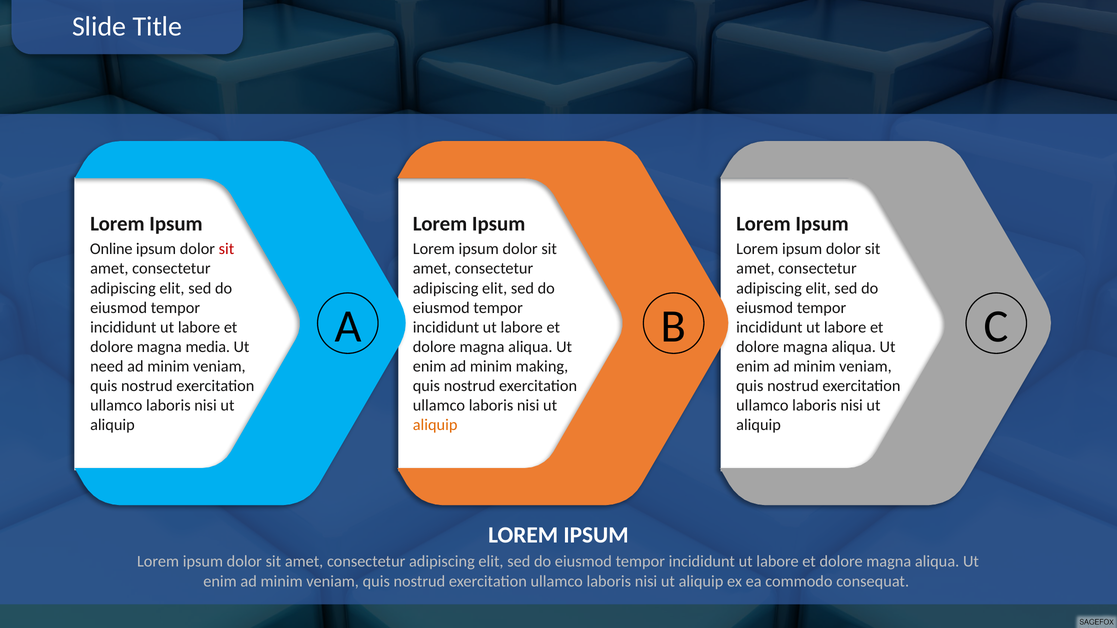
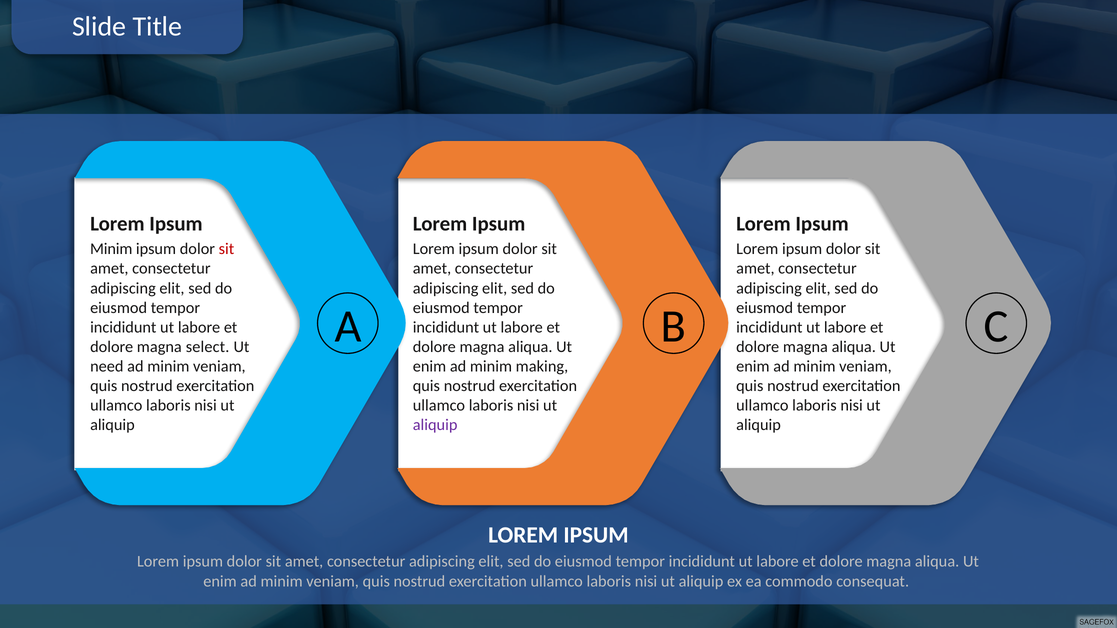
Online at (111, 249): Online -> Minim
media: media -> select
aliquip at (435, 425) colour: orange -> purple
